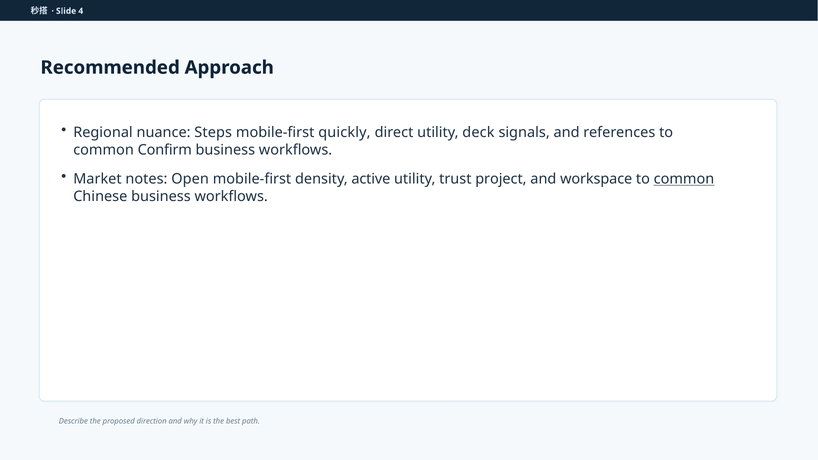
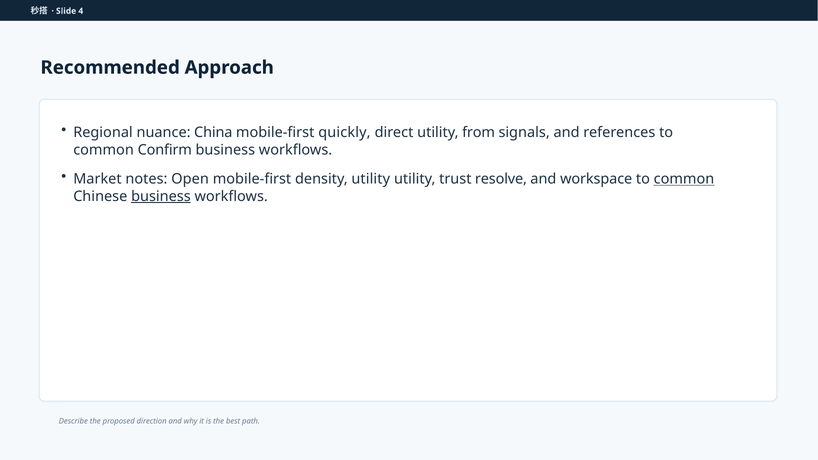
Steps: Steps -> China
deck: deck -> from
density active: active -> utility
project: project -> resolve
business at (161, 196) underline: none -> present
